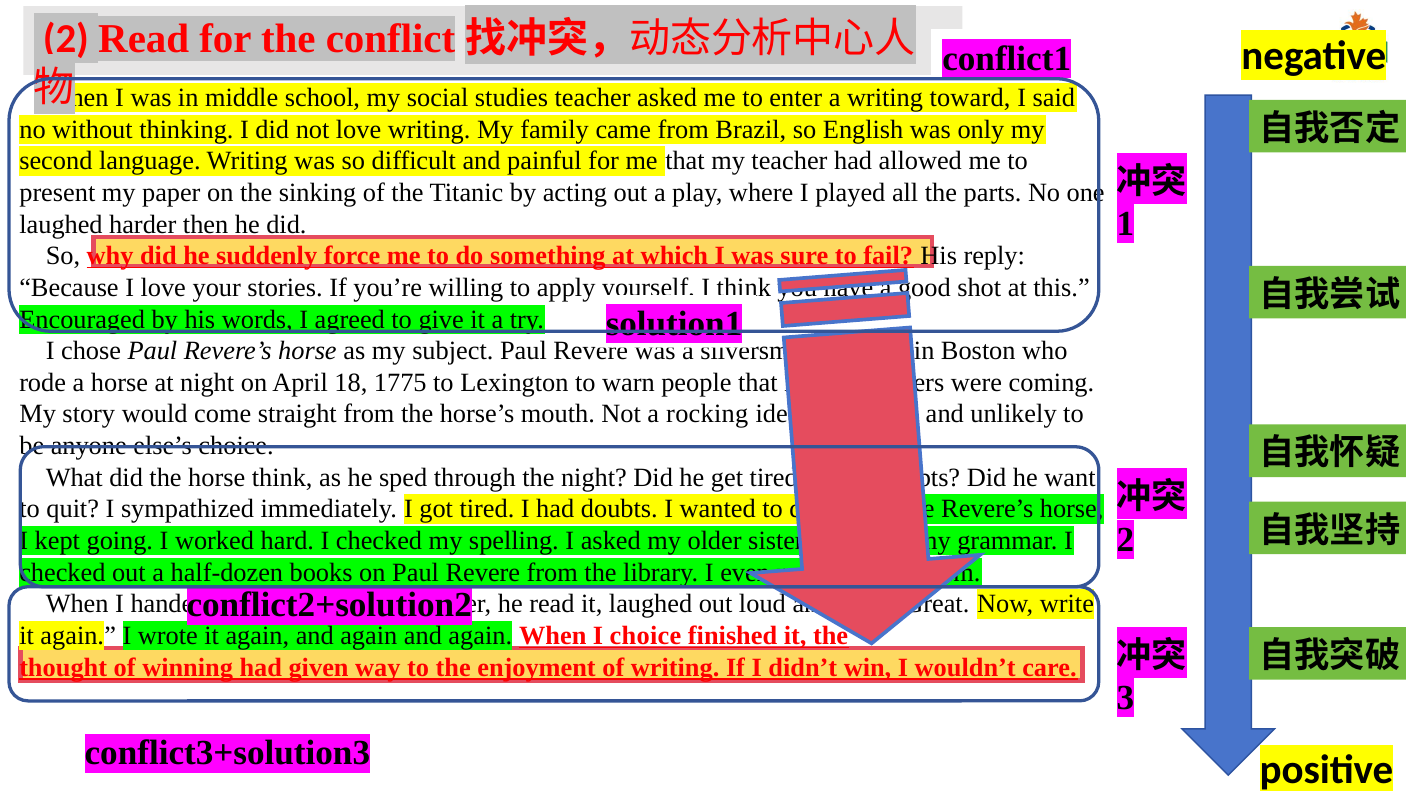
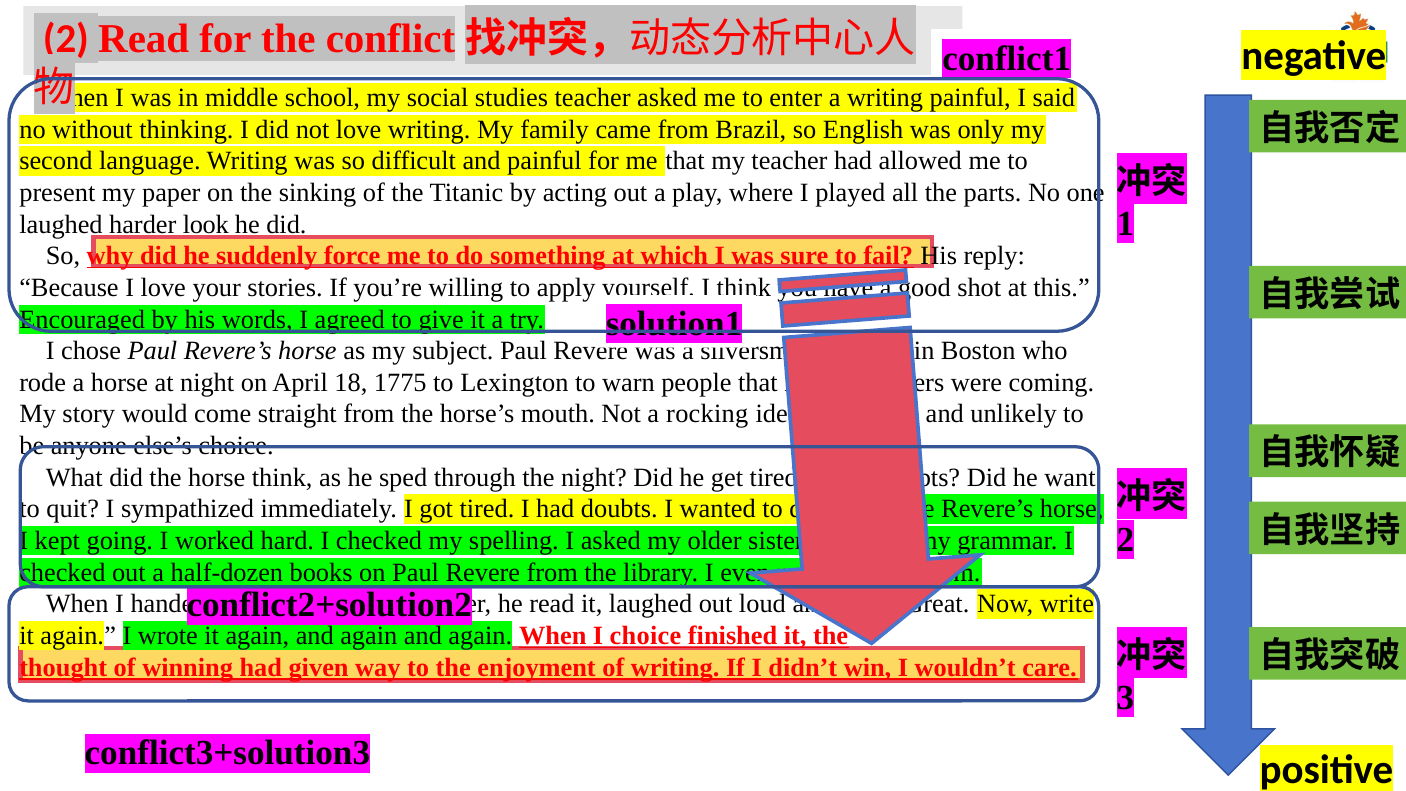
writing toward: toward -> painful
then: then -> look
